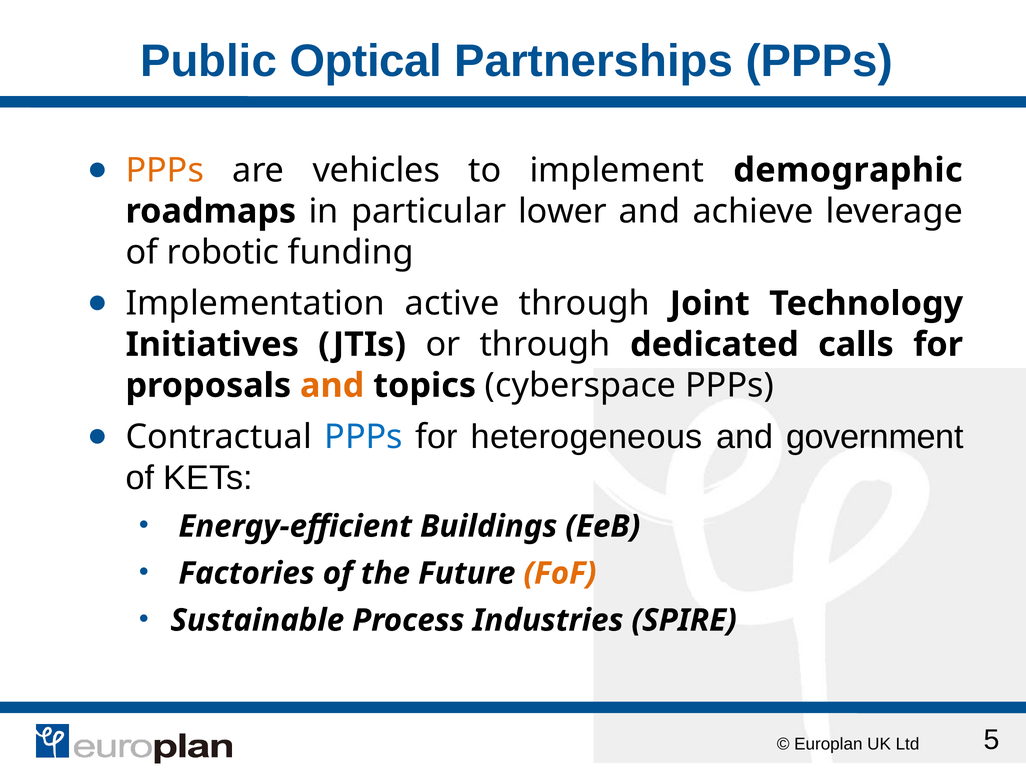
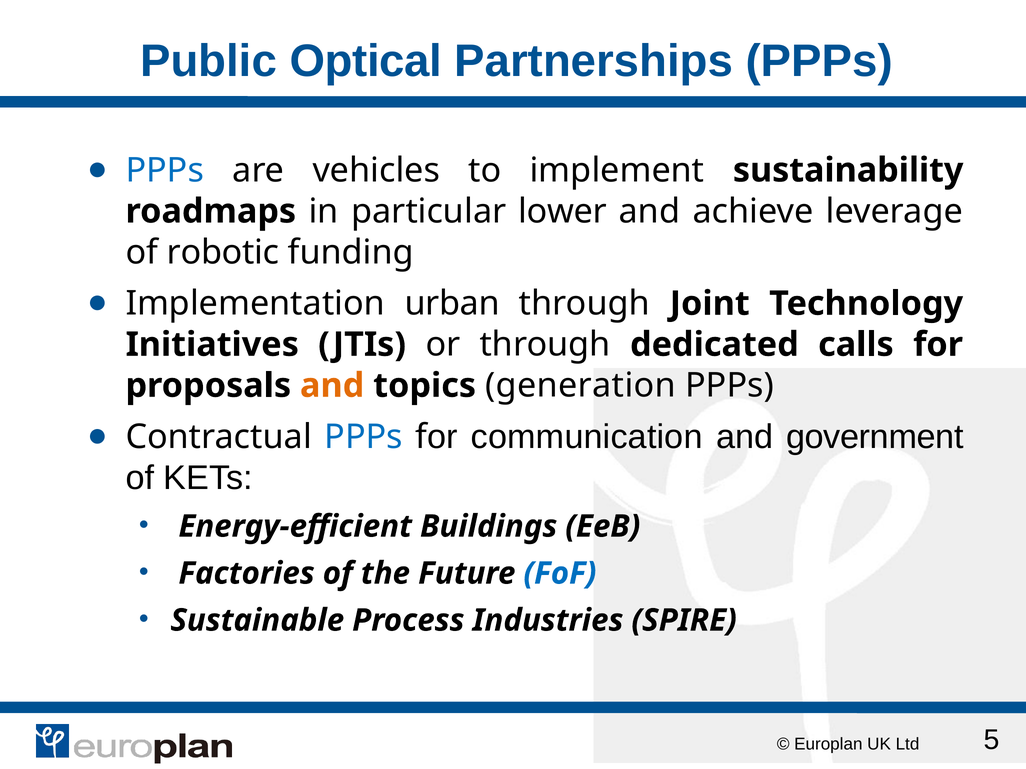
PPPs at (165, 170) colour: orange -> blue
demographic: demographic -> sustainability
active: active -> urban
cyberspace: cyberspace -> generation
heterogeneous: heterogeneous -> communication
FoF colour: orange -> blue
